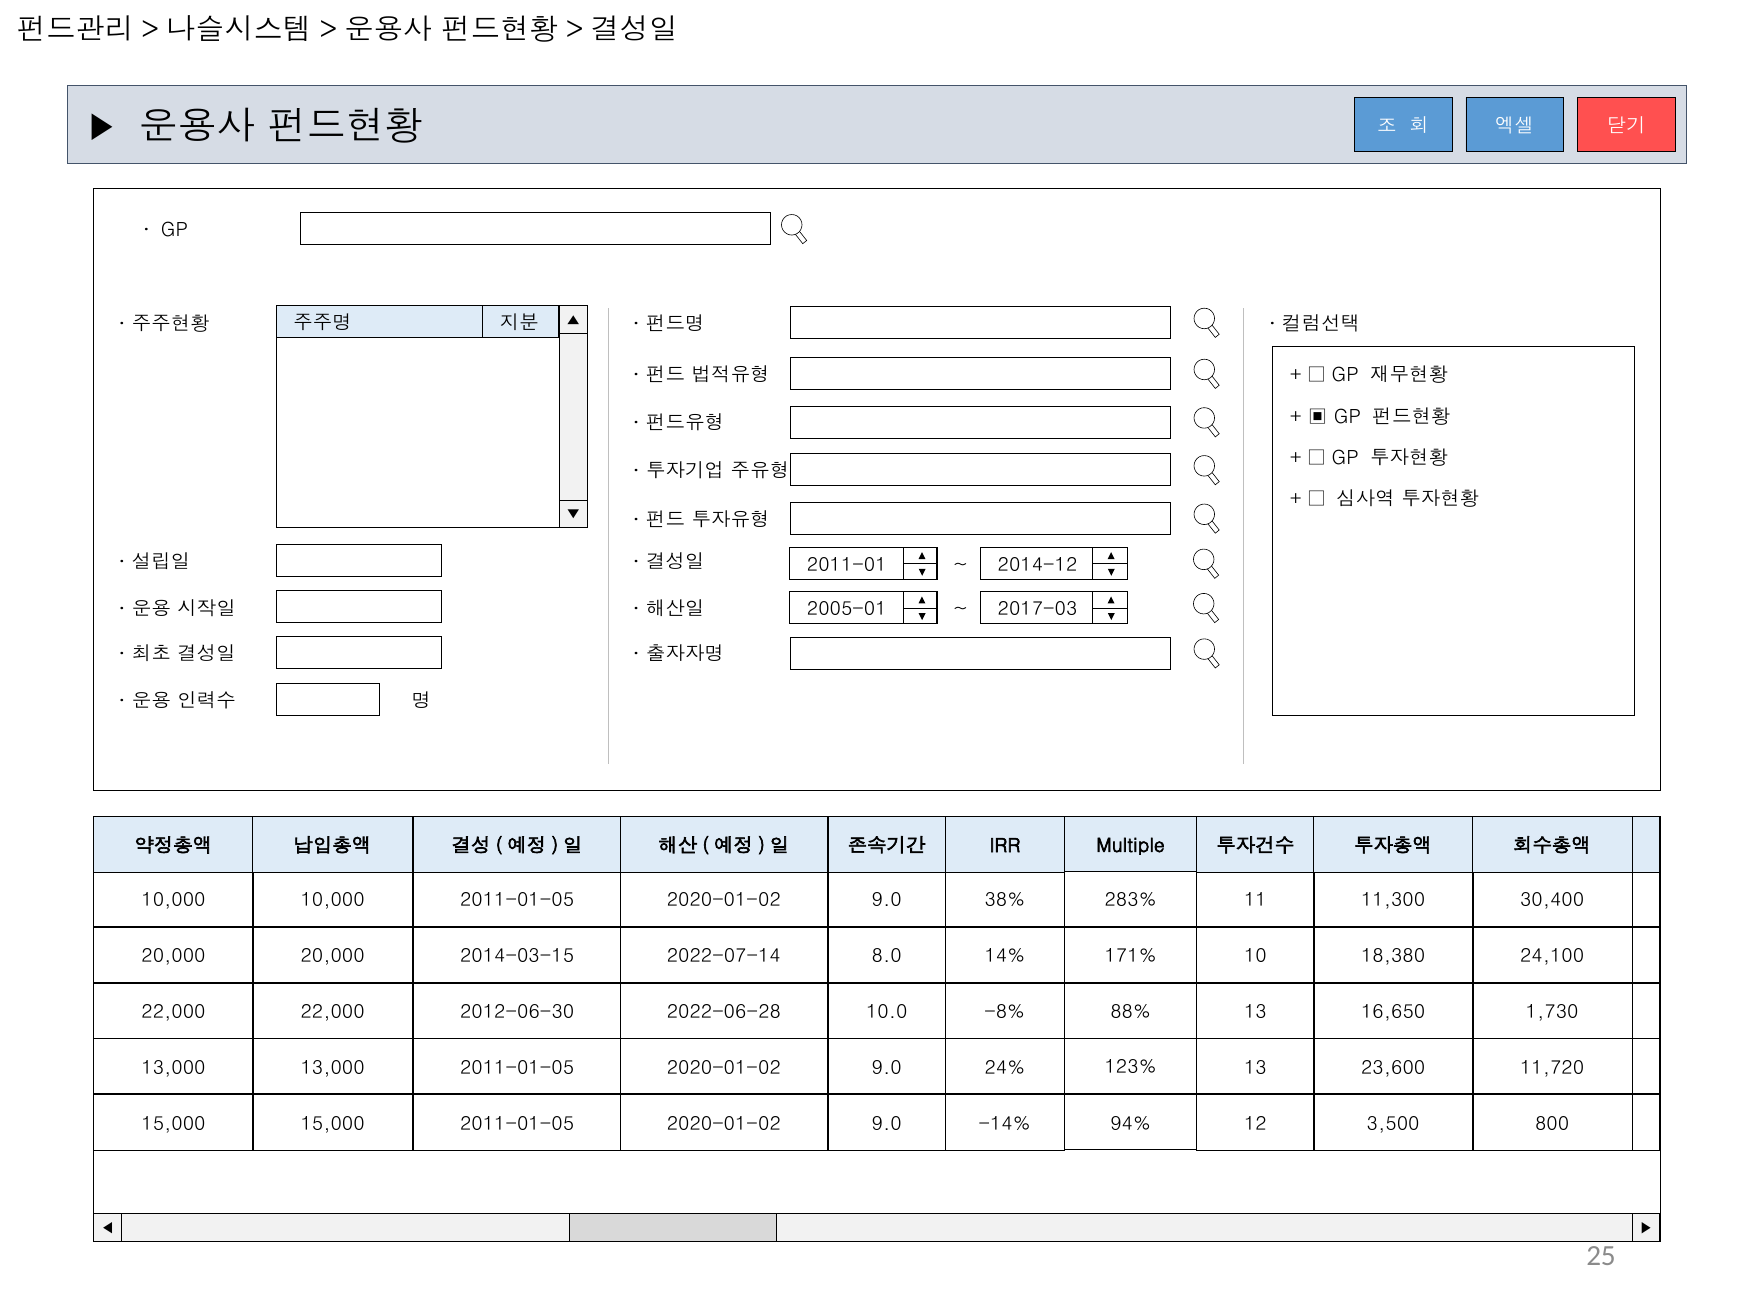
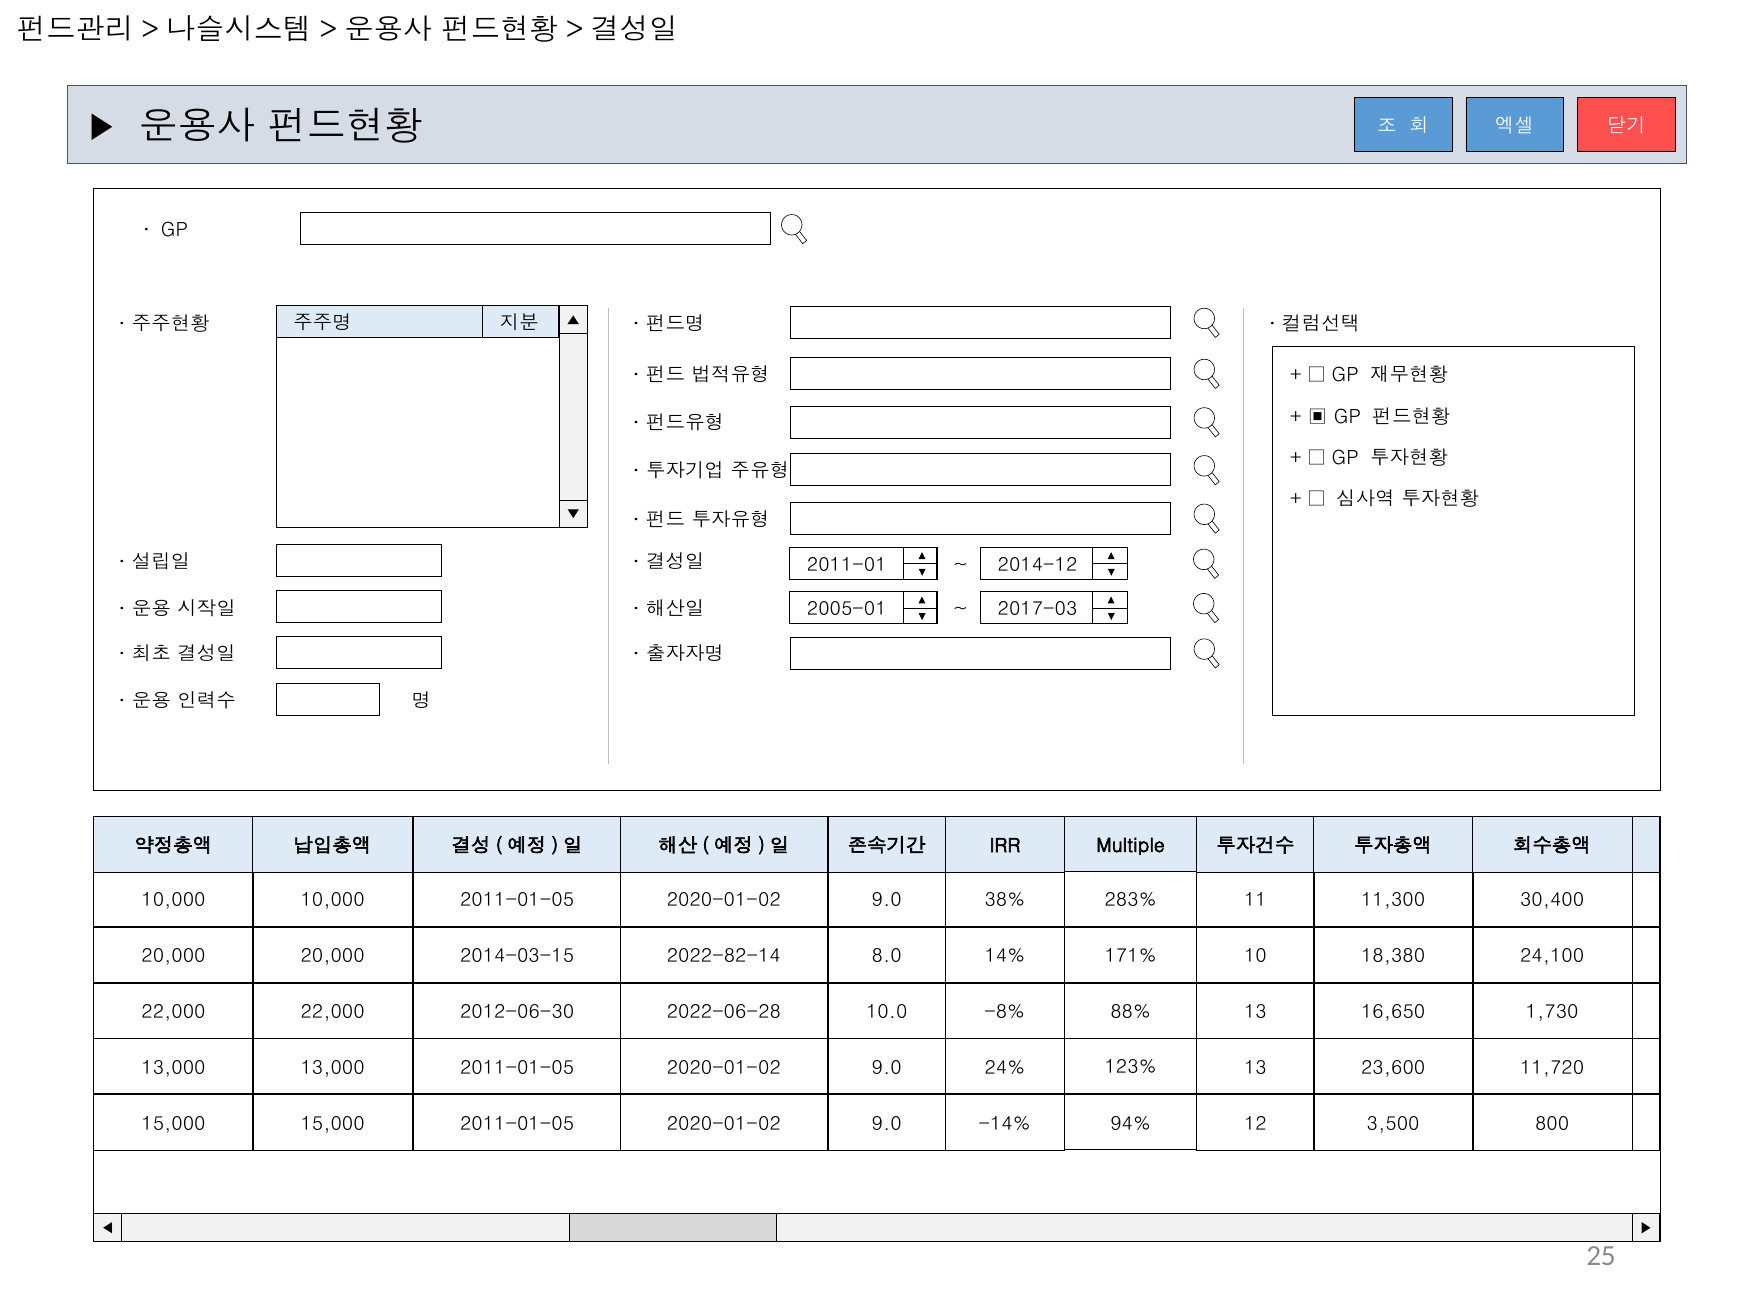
2022-07-14: 2022-07-14 -> 2022-82-14
